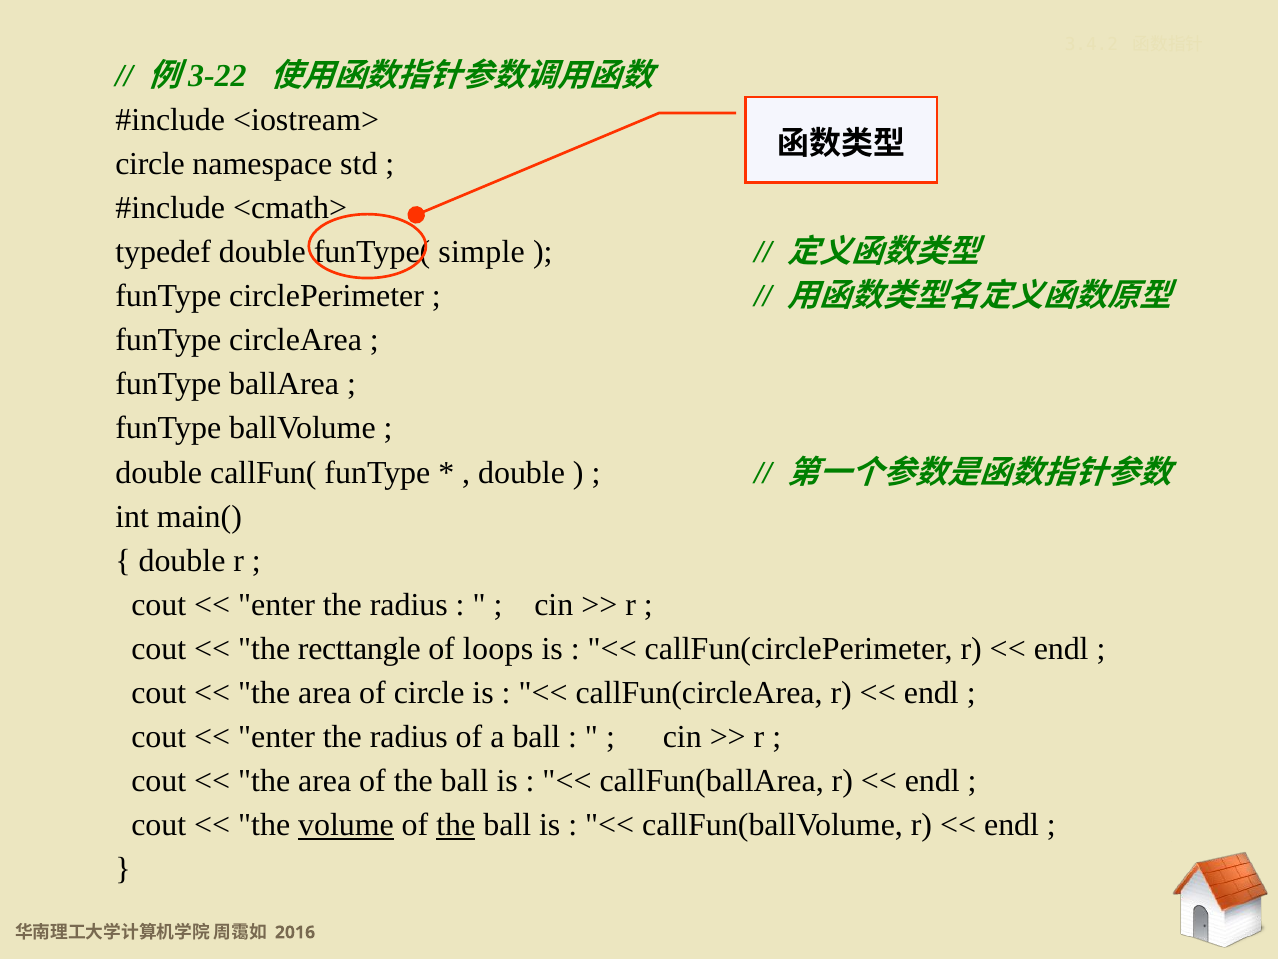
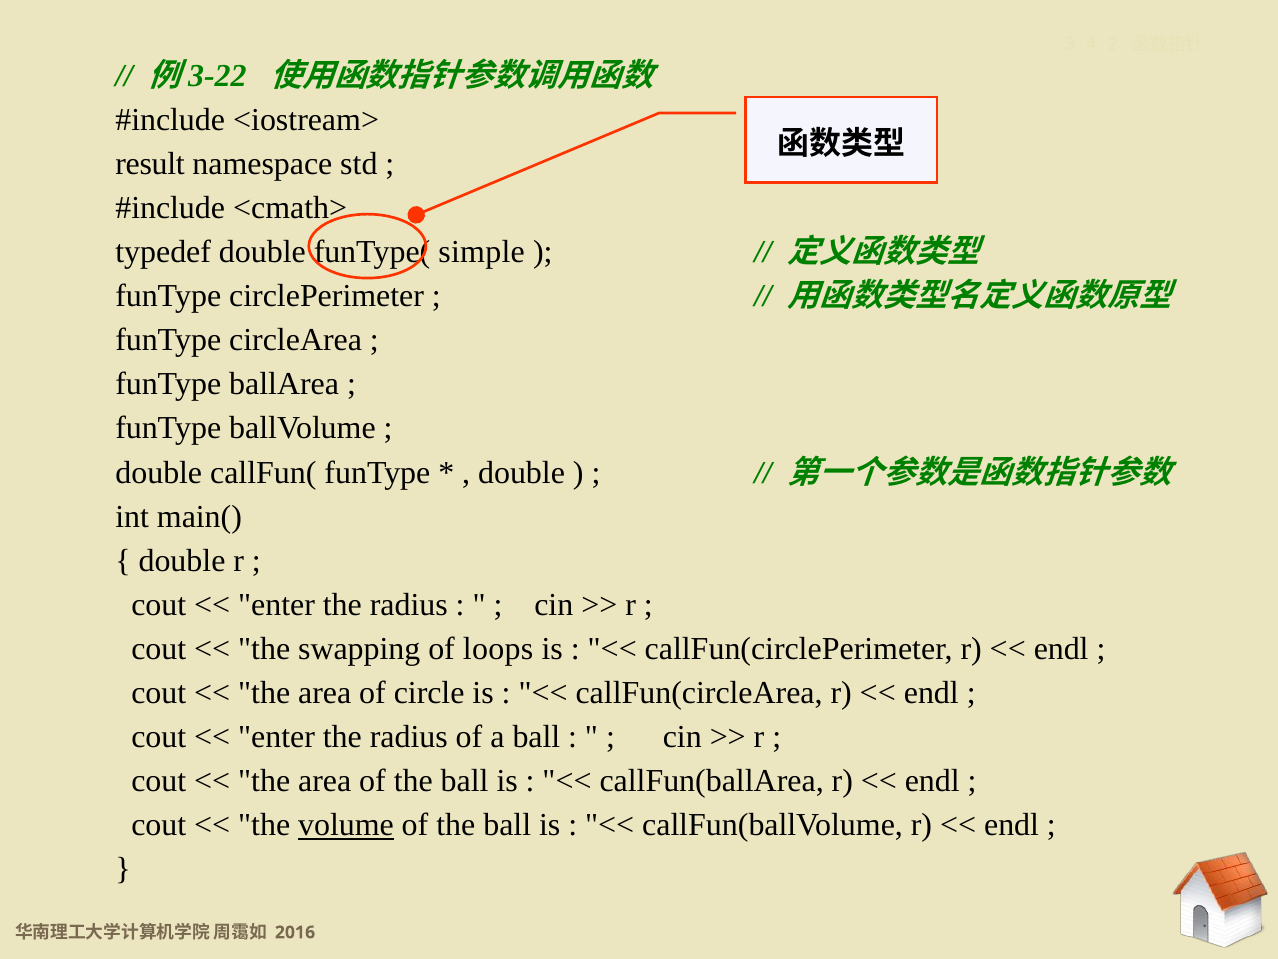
circle at (150, 164): circle -> result
recttangle: recttangle -> swapping
the at (456, 825) underline: present -> none
